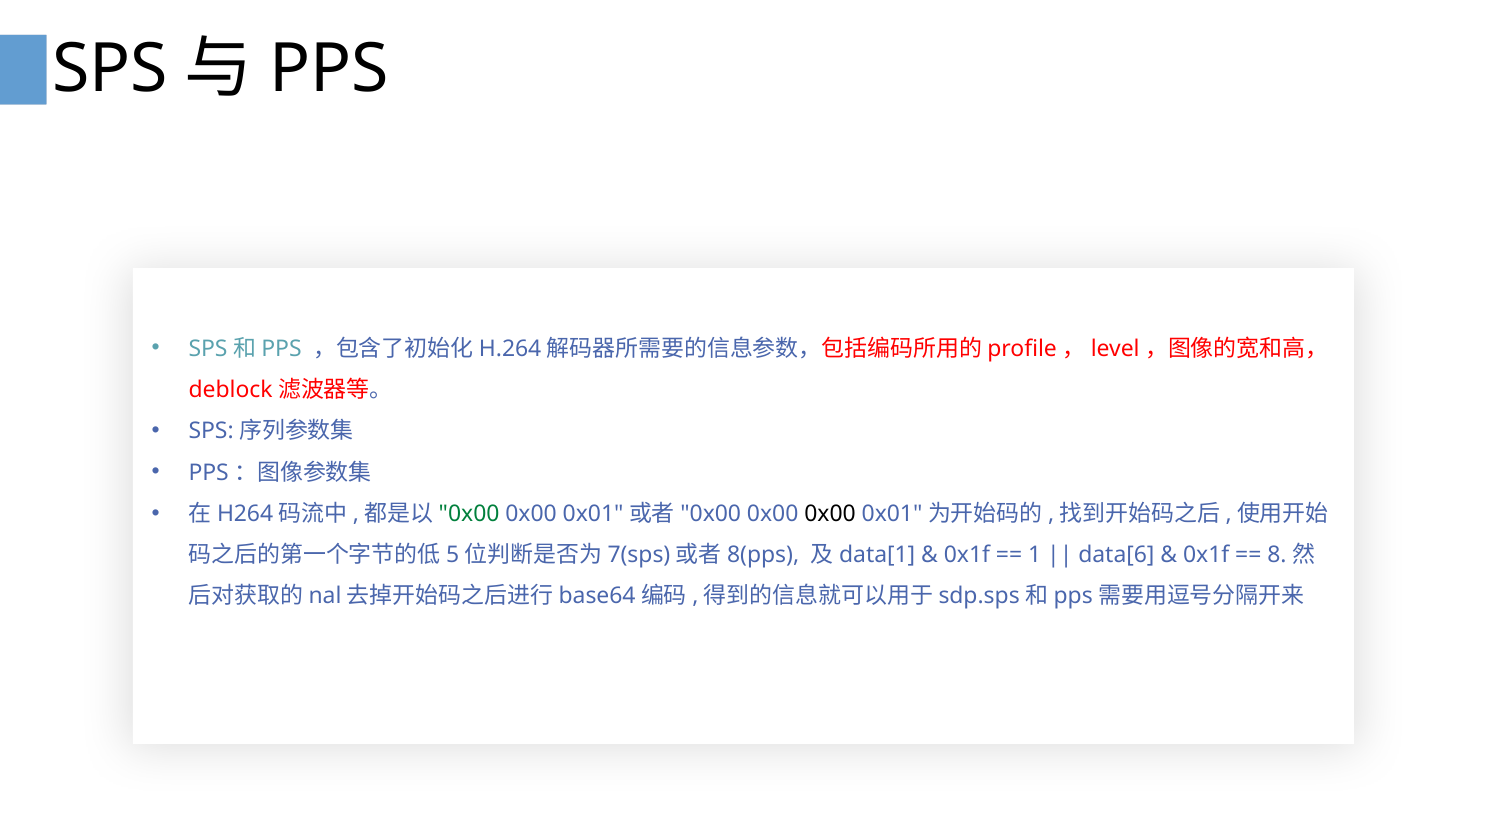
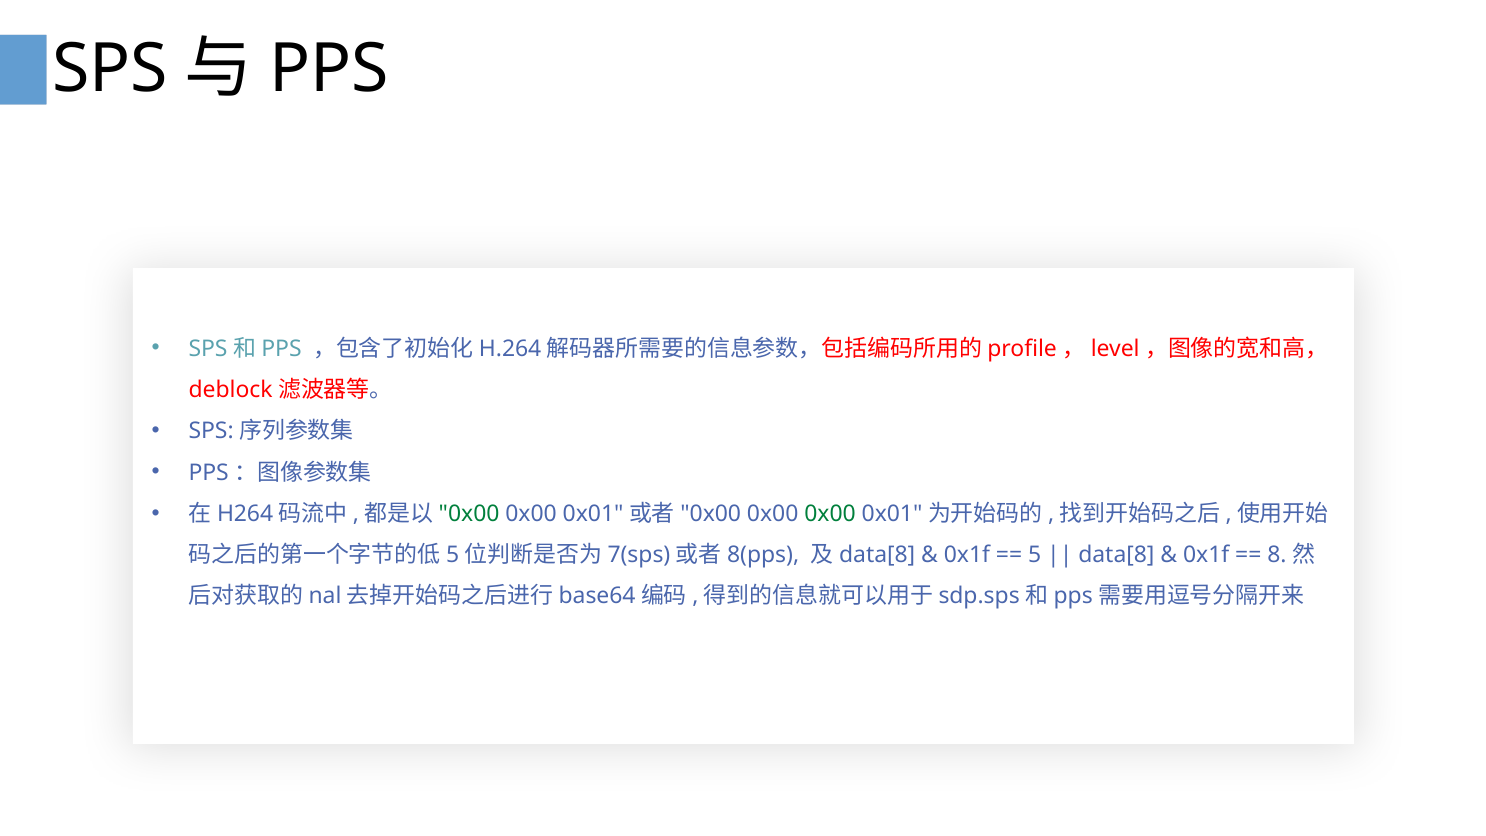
0x00 at (830, 514) colour: black -> green
data[1 at (877, 555): data[1 -> data[8
1 at (1035, 555): 1 -> 5
data[6 at (1116, 555): data[6 -> data[8
